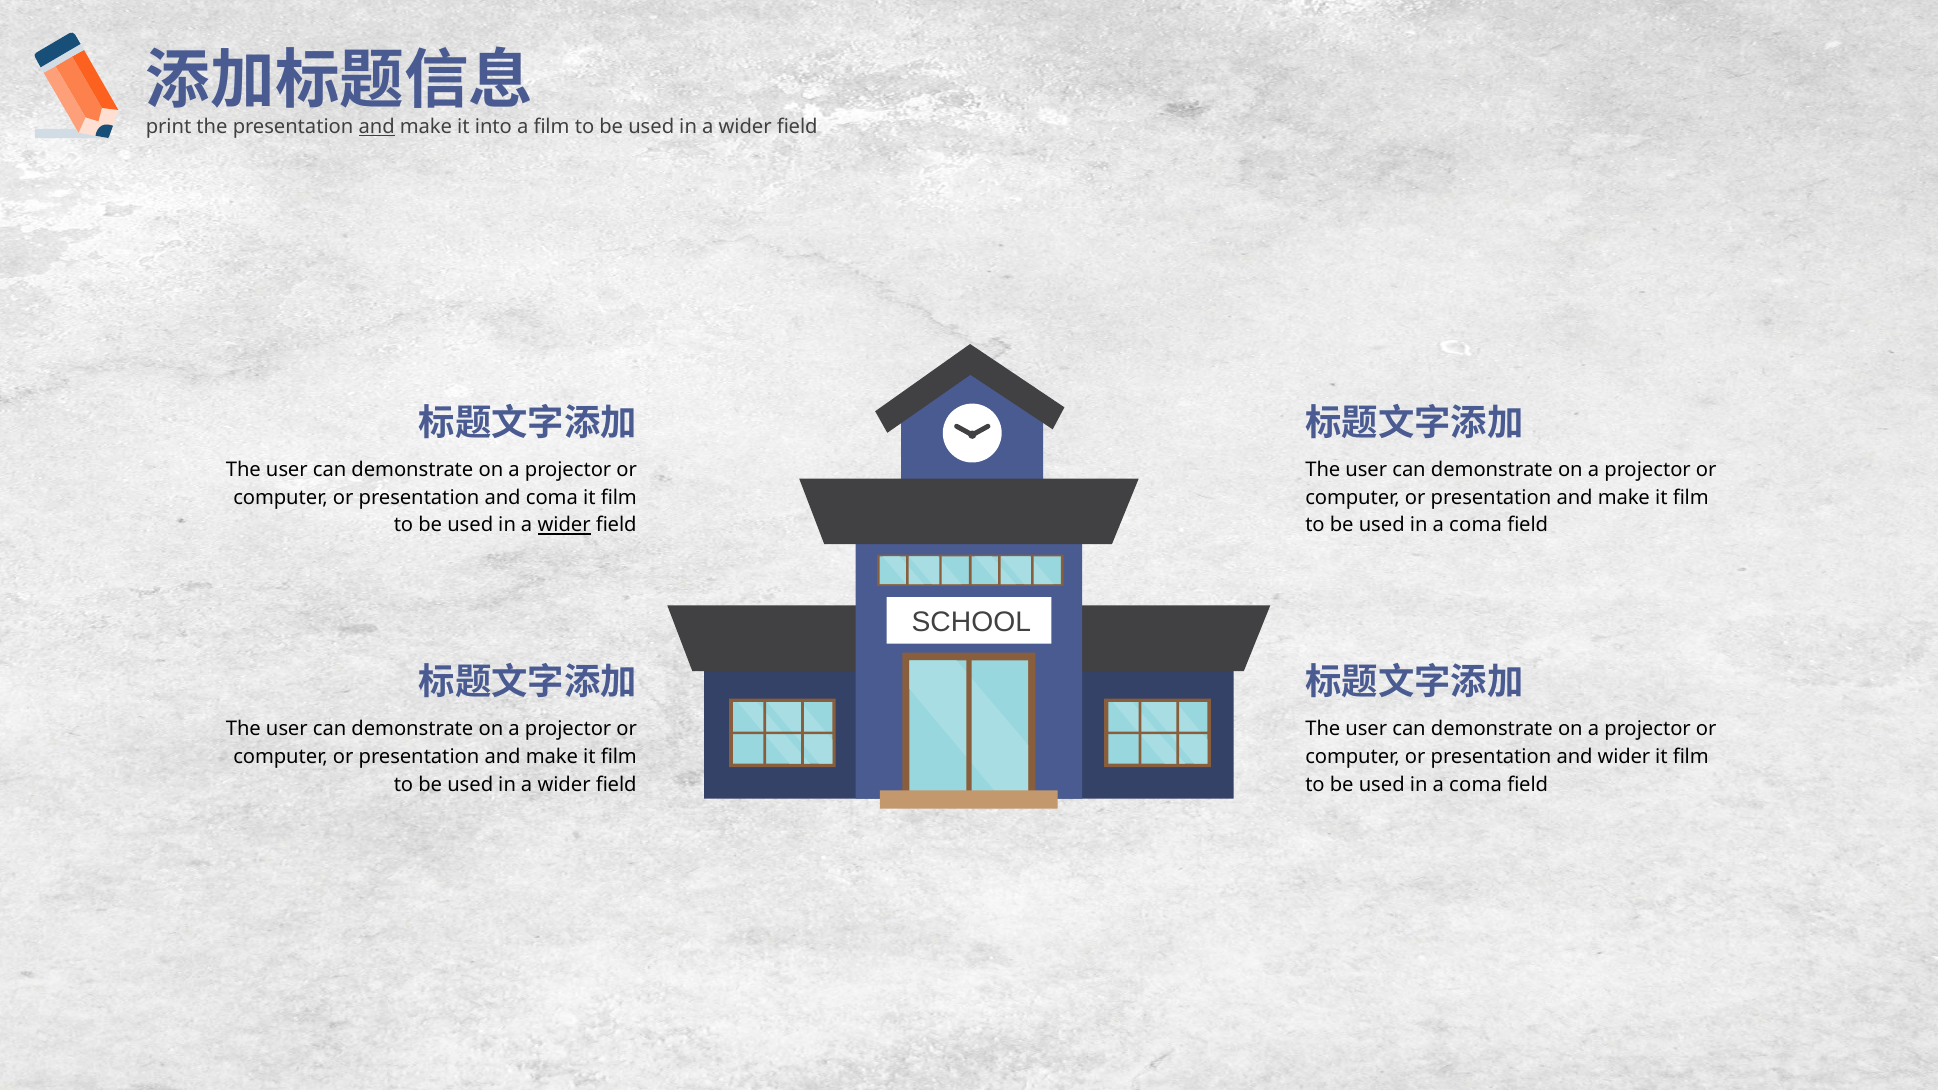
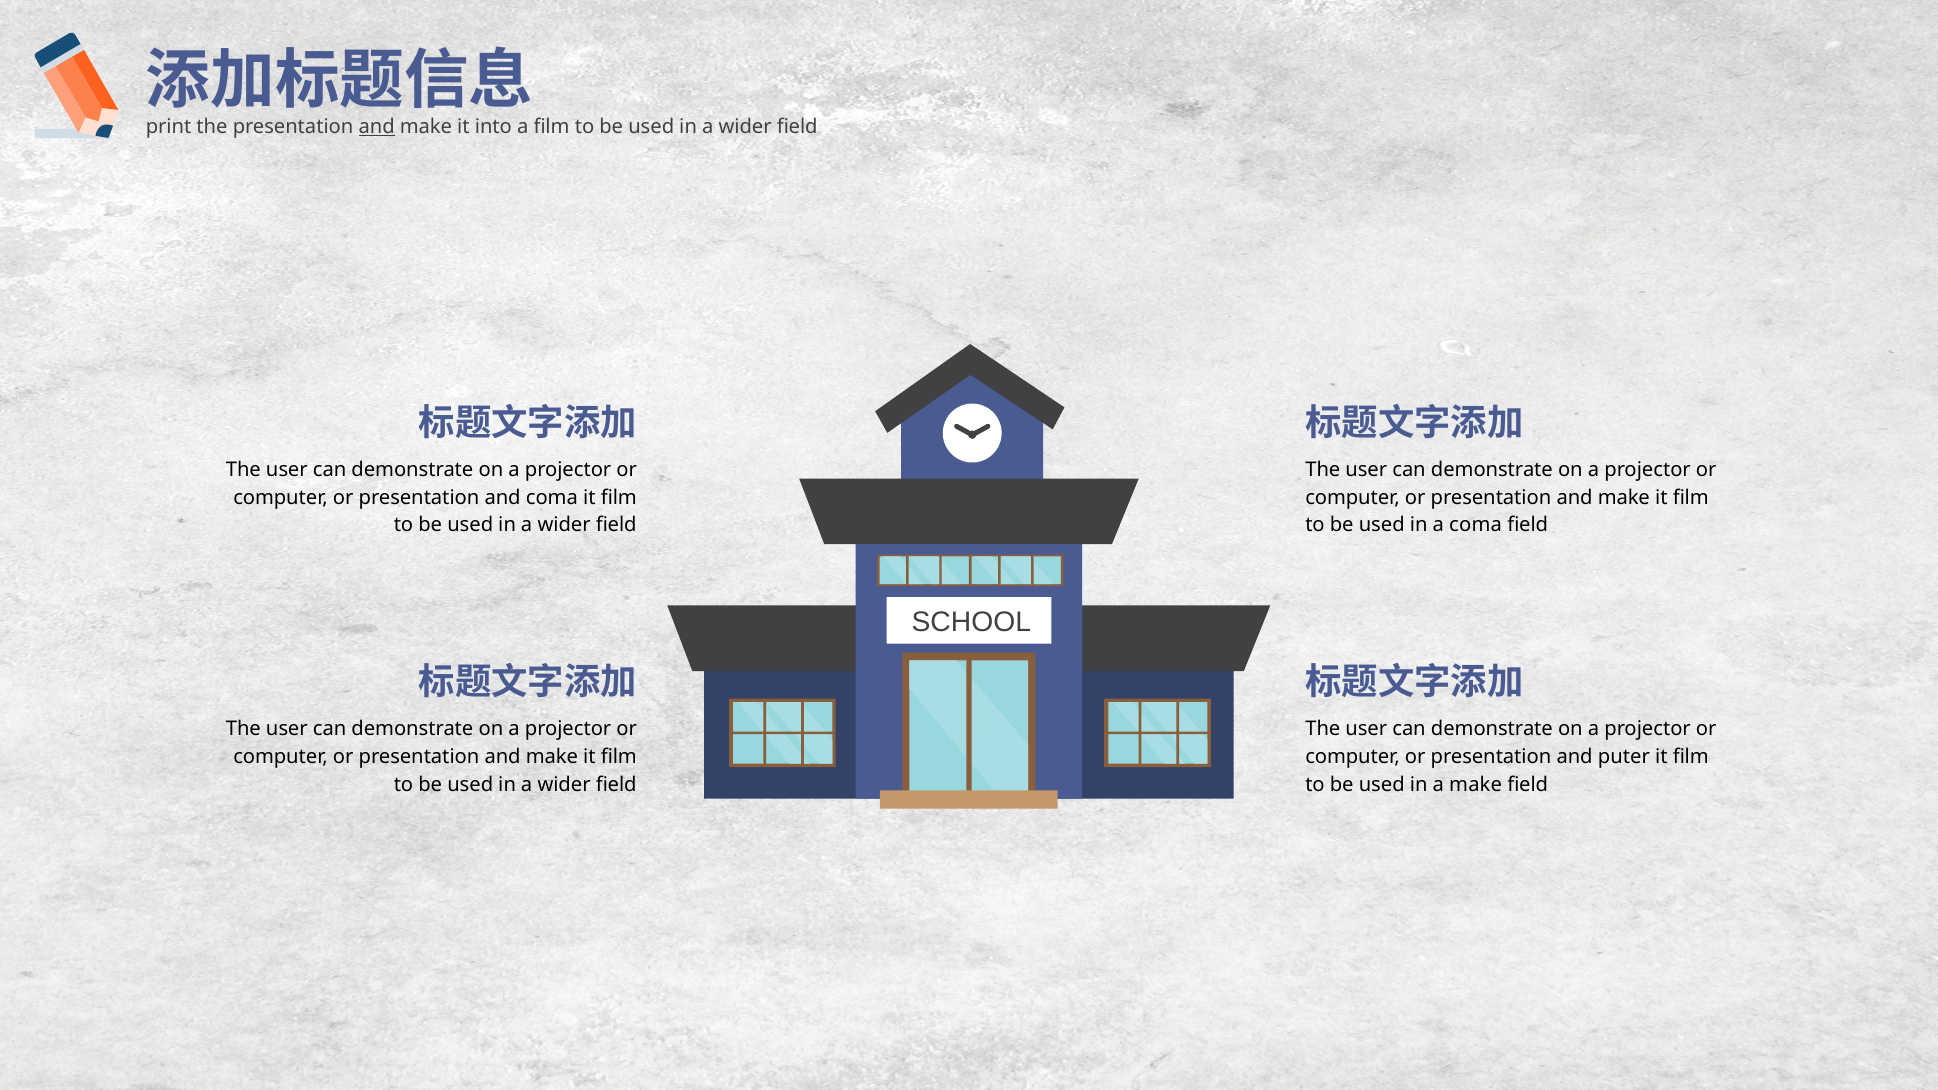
wider at (564, 525) underline: present -> none
and wider: wider -> puter
coma at (1476, 785): coma -> make
